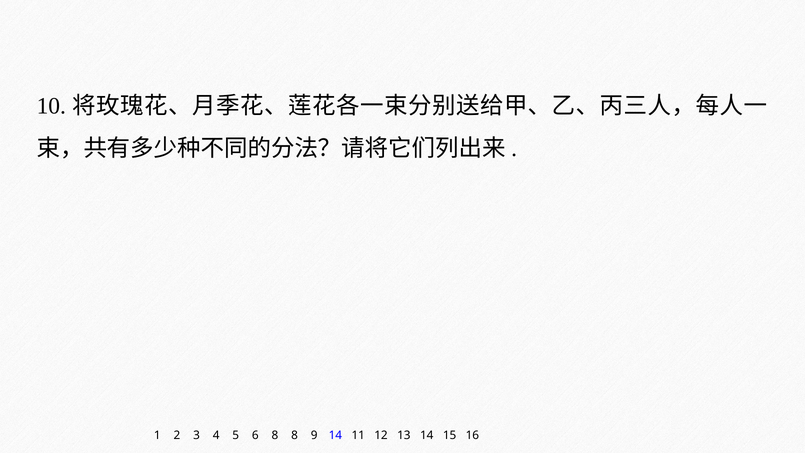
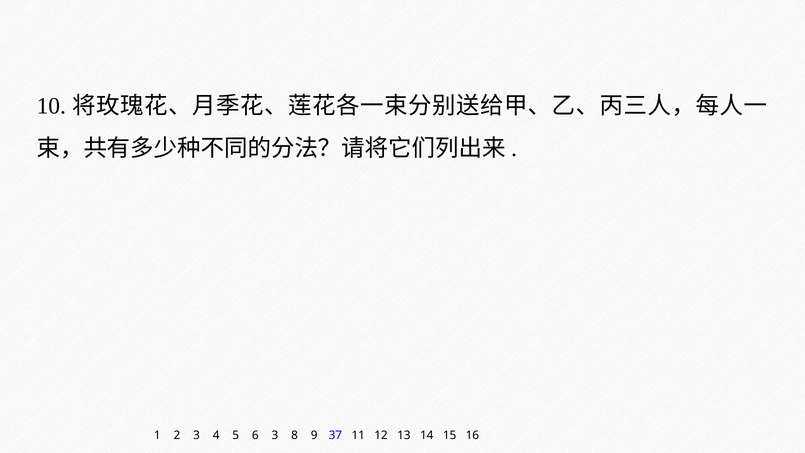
6 8: 8 -> 3
9 14: 14 -> 37
